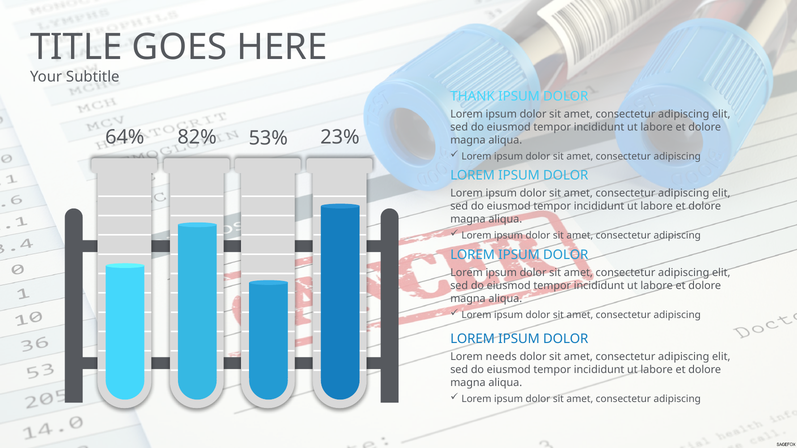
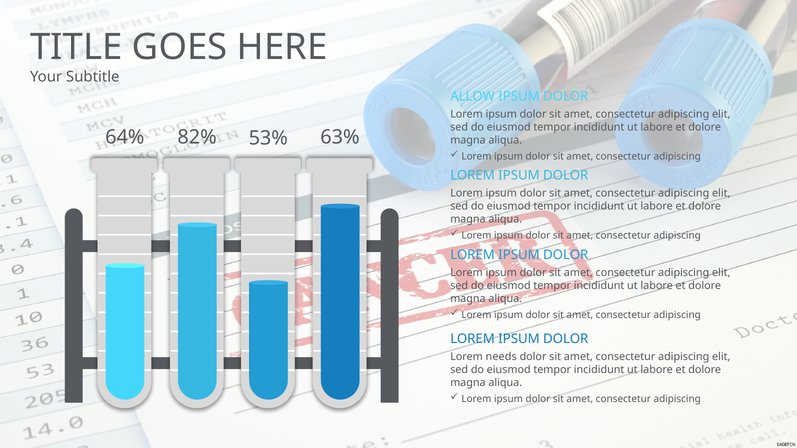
THANK: THANK -> ALLOW
23%: 23% -> 63%
